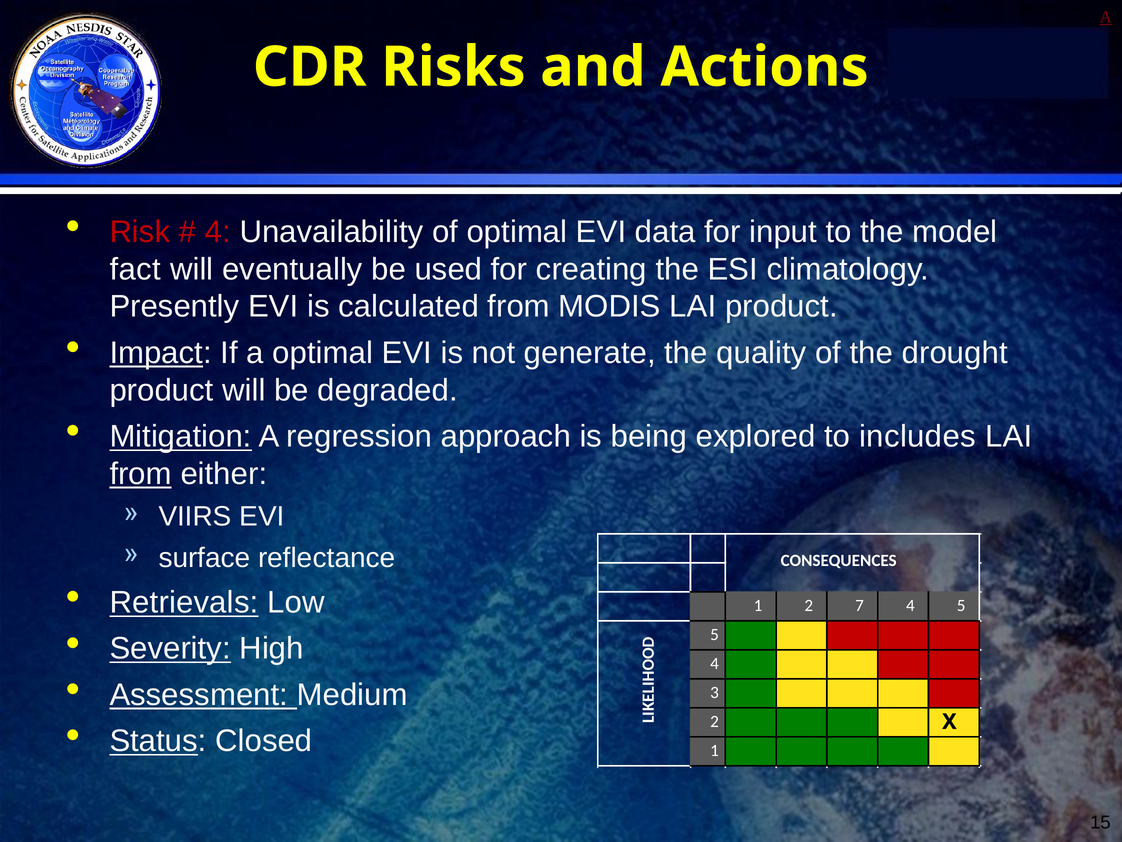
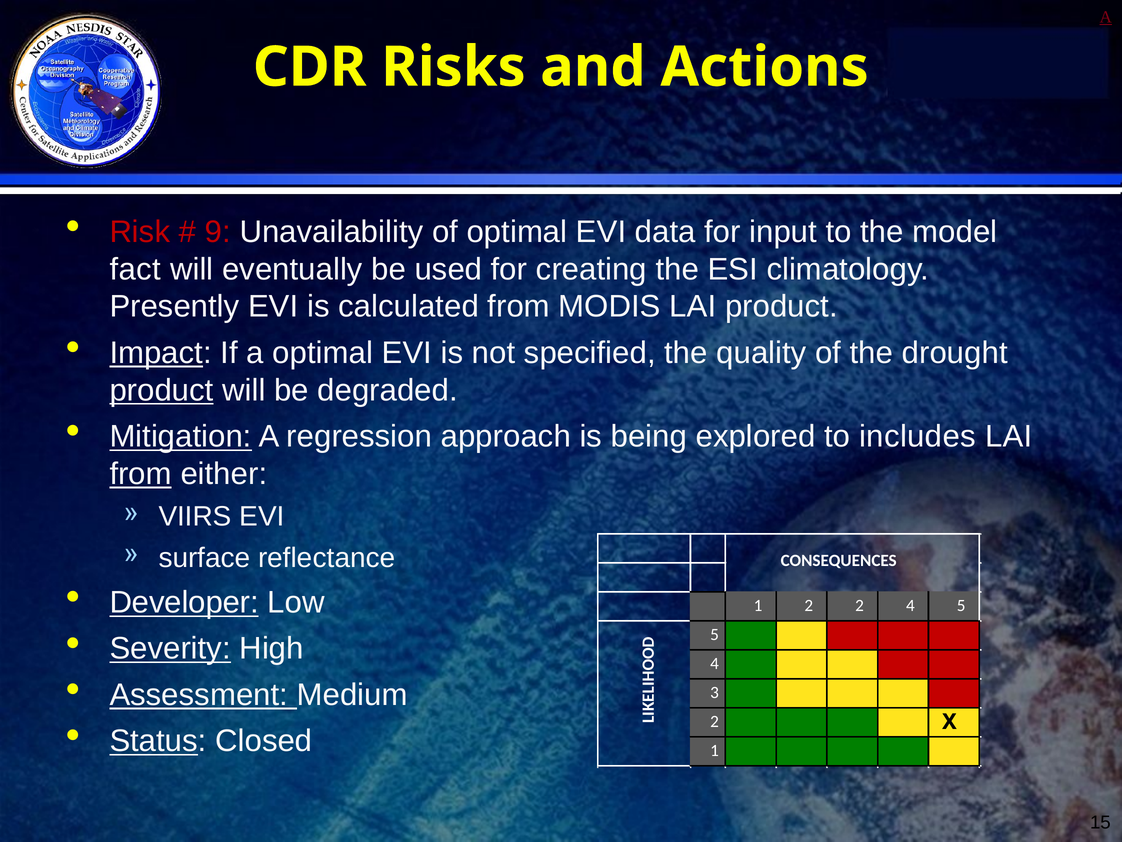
4 at (218, 232): 4 -> 9
generate: generate -> specified
product at (161, 390) underline: none -> present
Retrievals: Retrievals -> Developer
2 7: 7 -> 2
